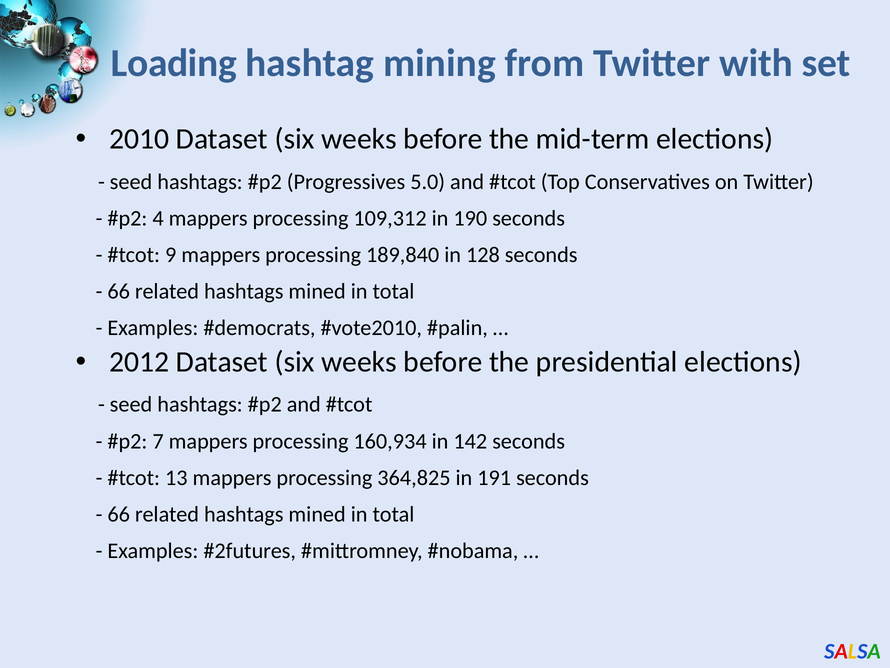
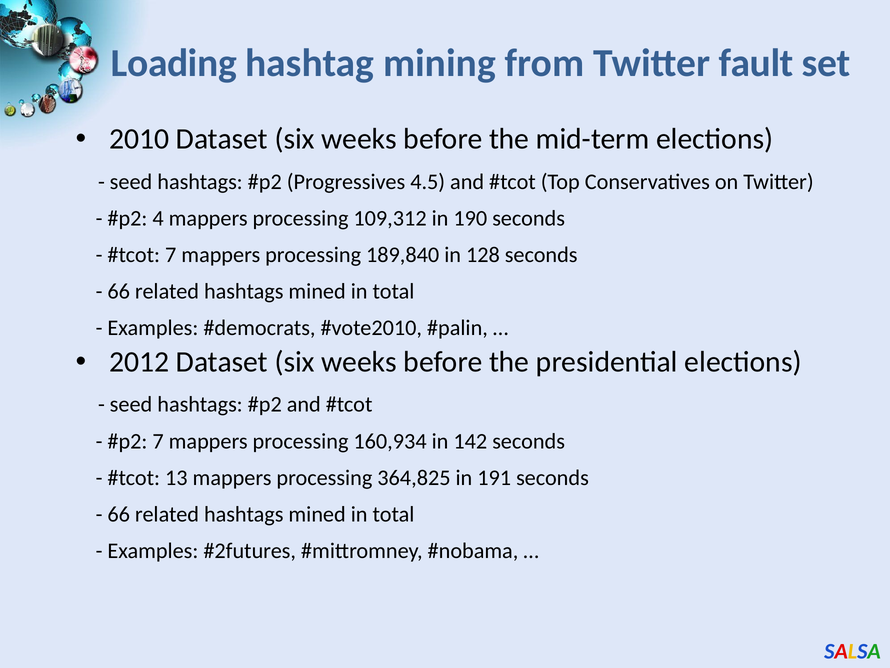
with: with -> fault
5.0: 5.0 -> 4.5
9 at (171, 255): 9 -> 7
